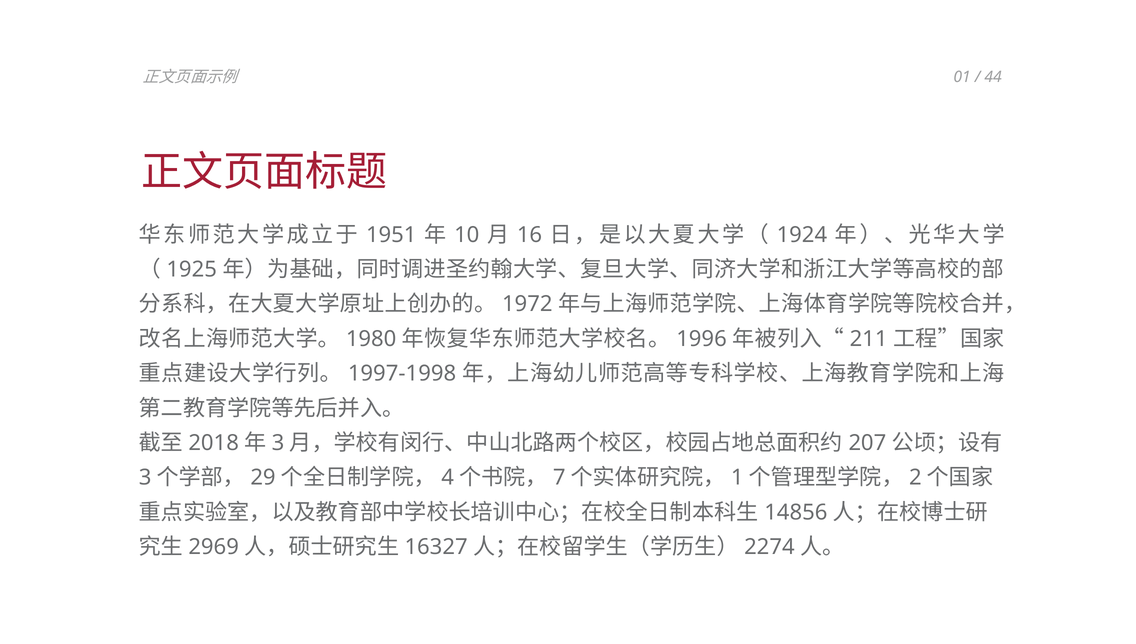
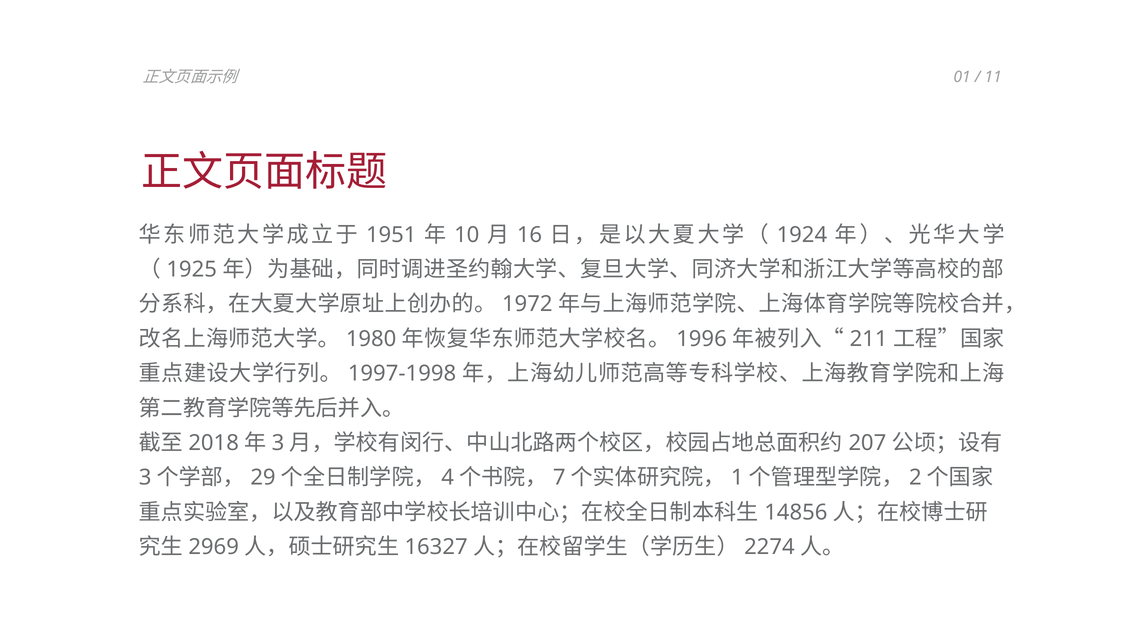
44: 44 -> 11
